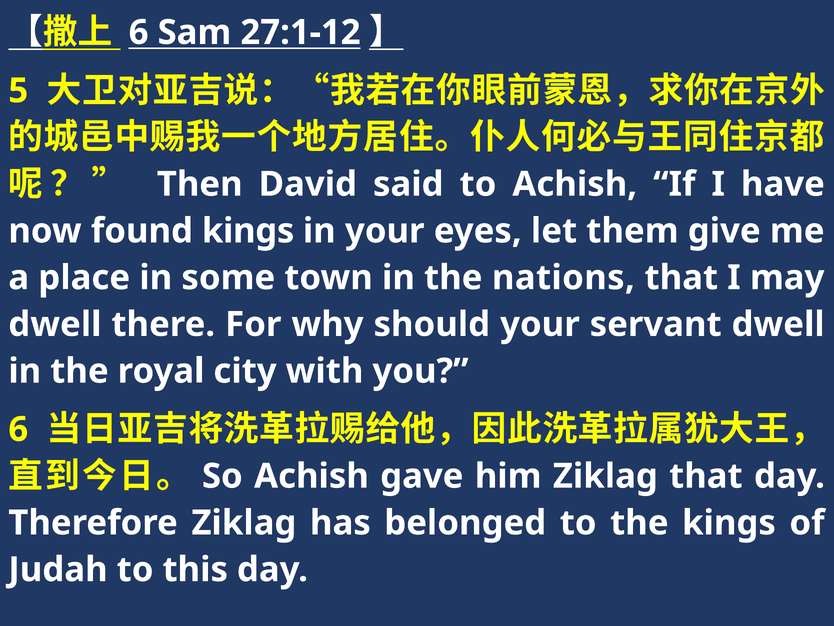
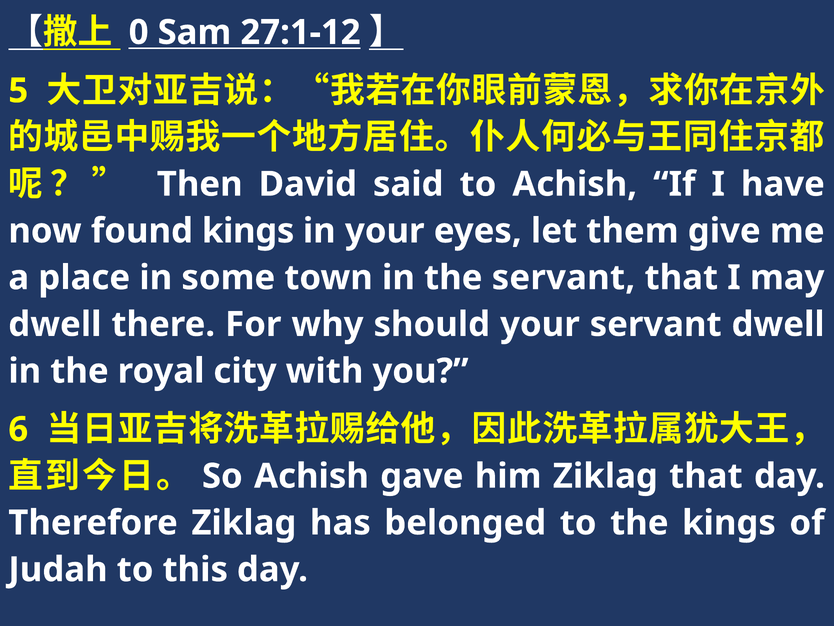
6 at (139, 32): 6 -> 0
the nations: nations -> servant
